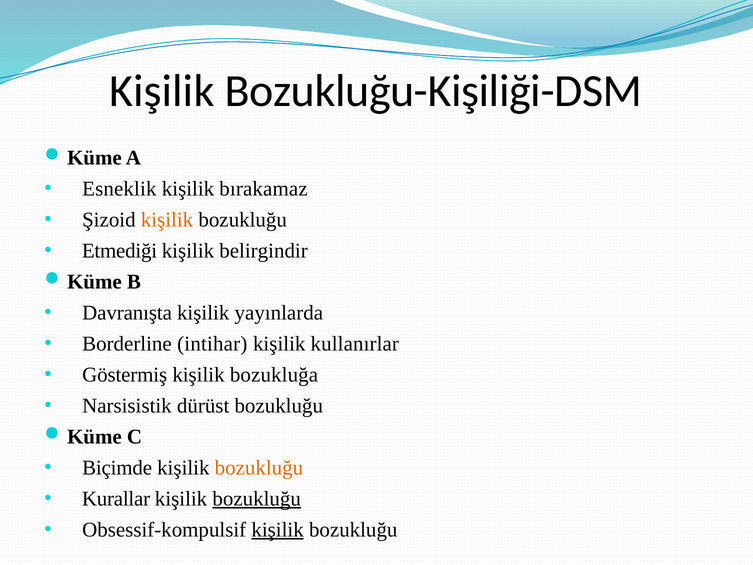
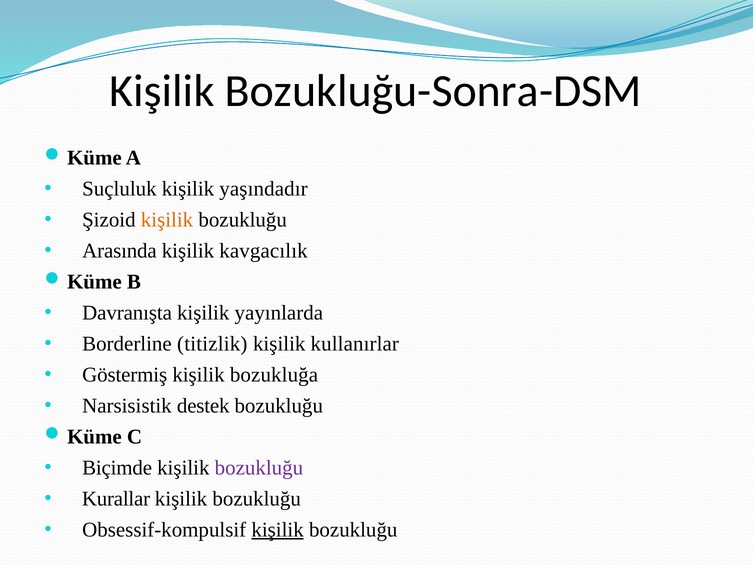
Bozukluğu-Kişiliği-DSM: Bozukluğu-Kişiliği-DSM -> Bozukluğu-Sonra-DSM
Esneklik: Esneklik -> Suçluluk
bırakamaz: bırakamaz -> yaşındadır
Etmediği: Etmediği -> Arasında
belirgindir: belirgindir -> kavgacılık
intihar: intihar -> titizlik
dürüst: dürüst -> destek
bozukluğu at (259, 468) colour: orange -> purple
bozukluğu at (257, 499) underline: present -> none
